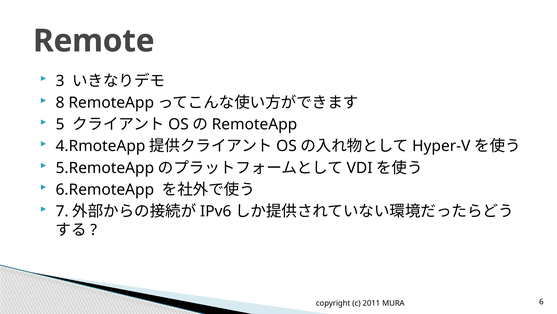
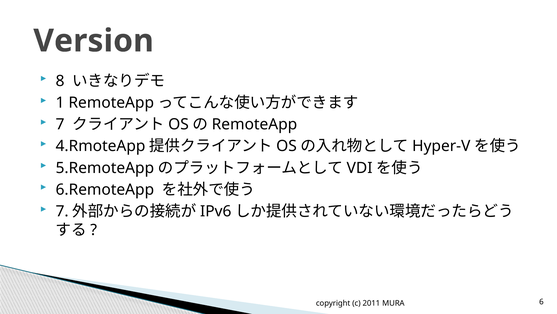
Remote: Remote -> Version
3: 3 -> 8
8: 8 -> 1
5 at (60, 124): 5 -> 7
